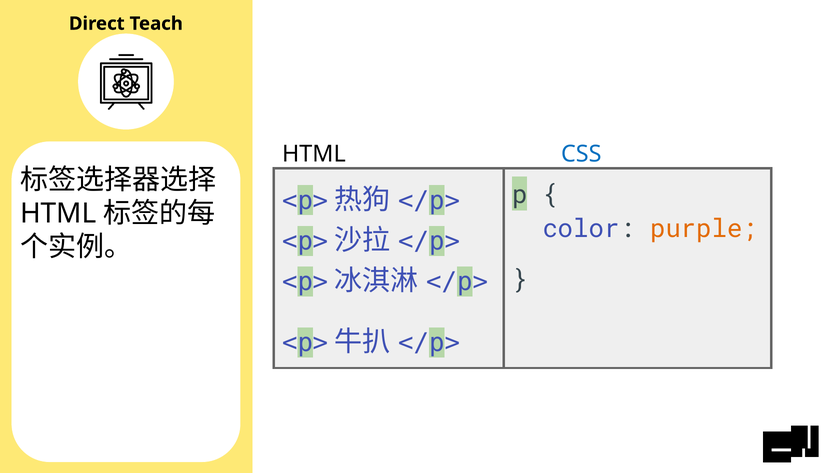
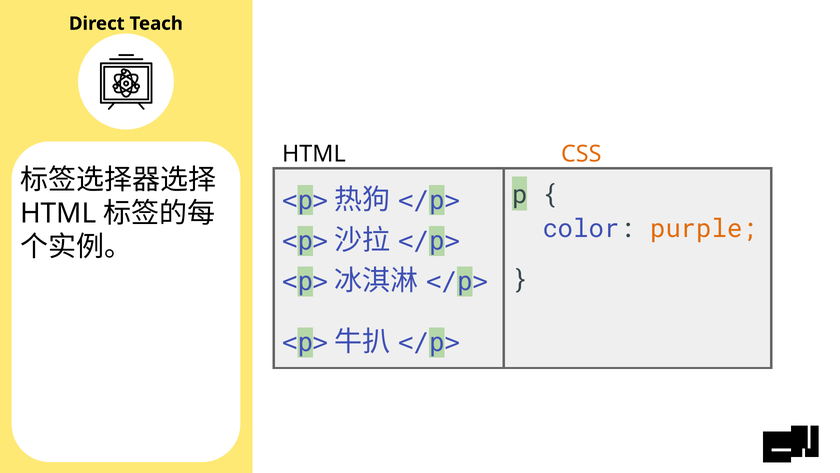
CSS colour: blue -> orange
